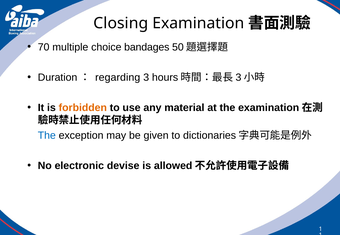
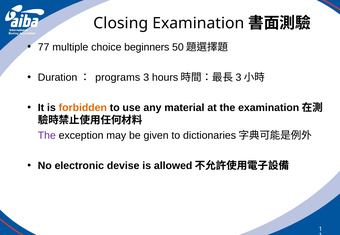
70: 70 -> 77
bandages: bandages -> beginners
regarding: regarding -> programs
The at (47, 136) colour: blue -> purple
